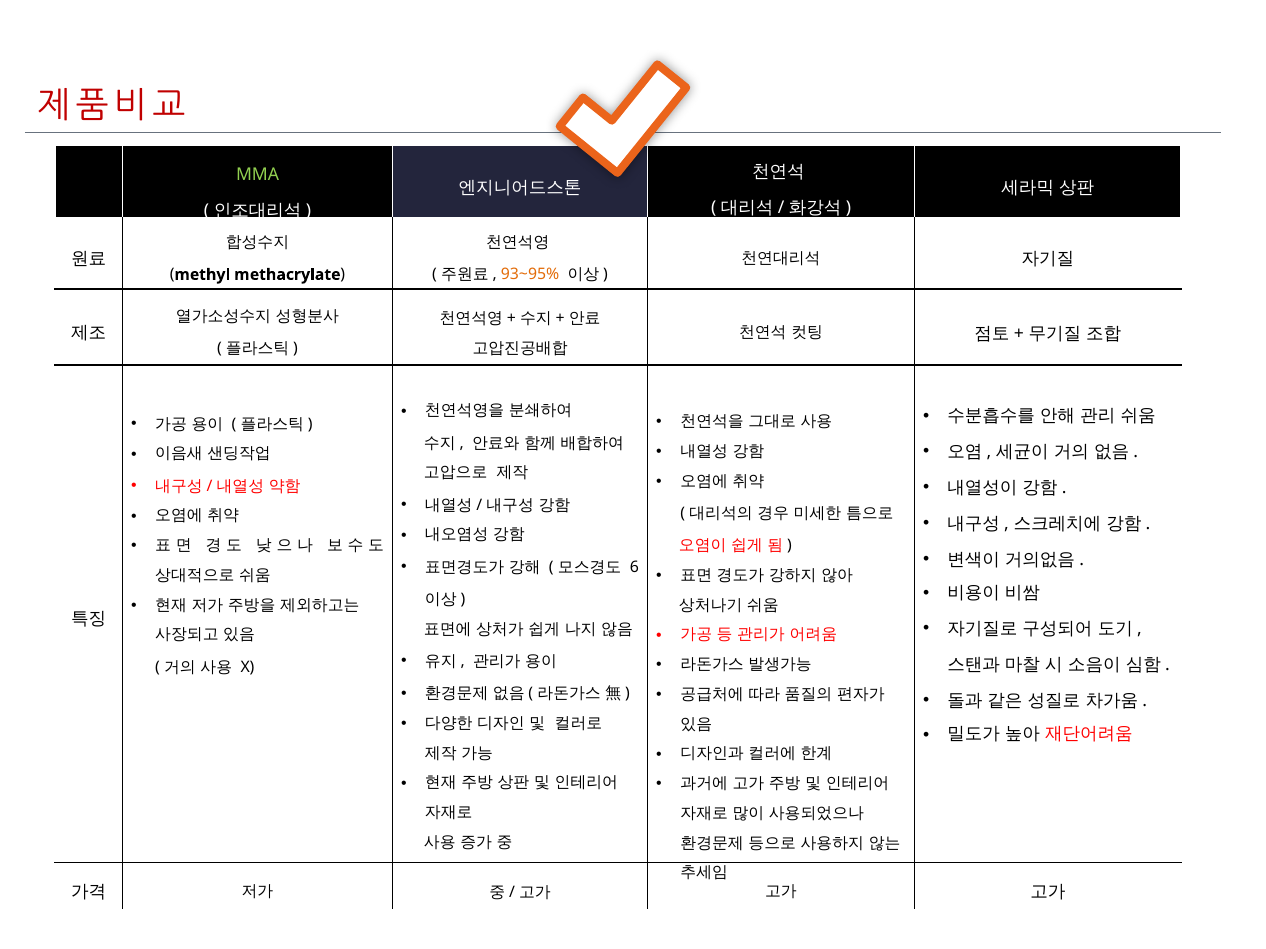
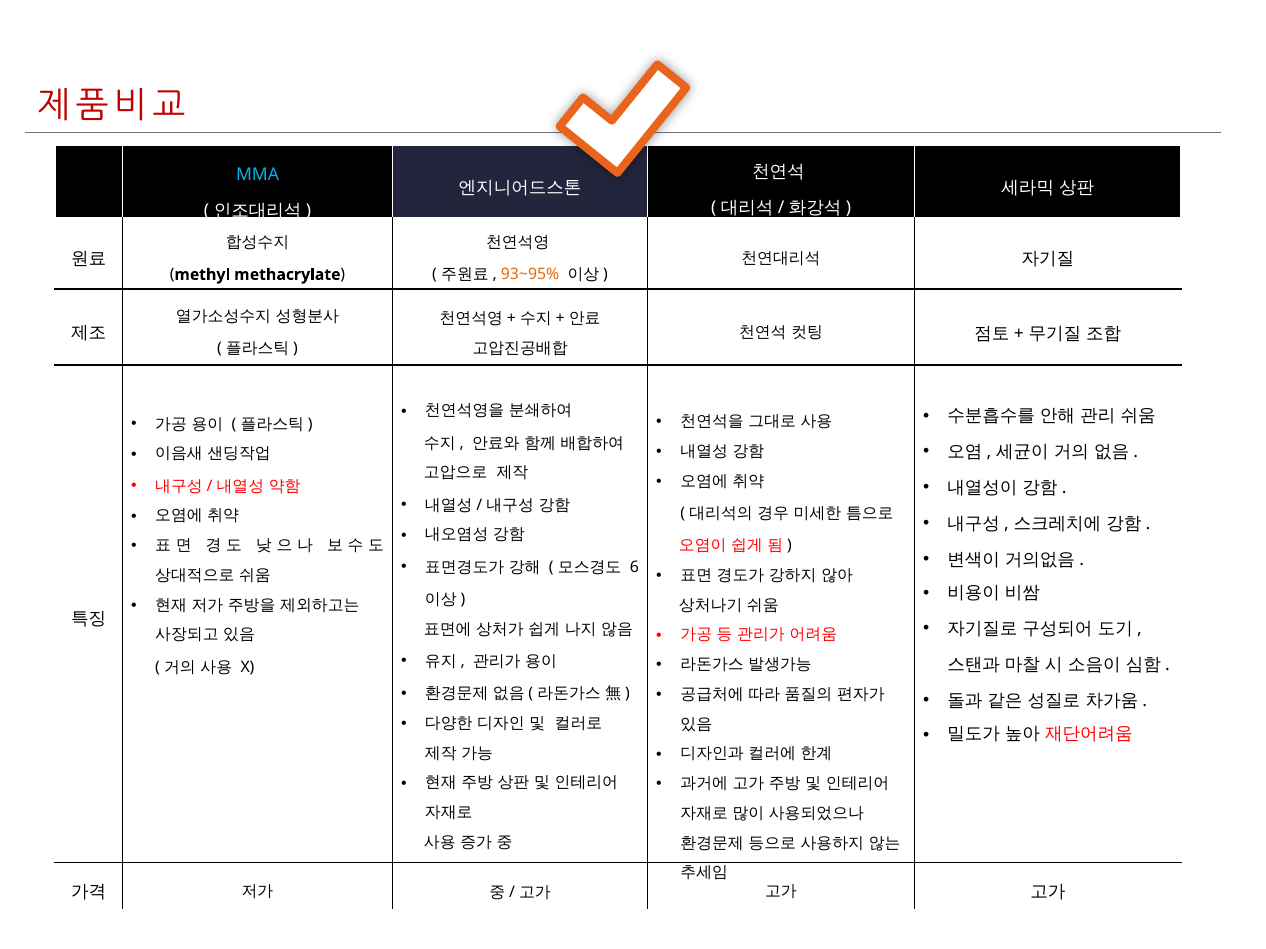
MMA colour: light green -> light blue
